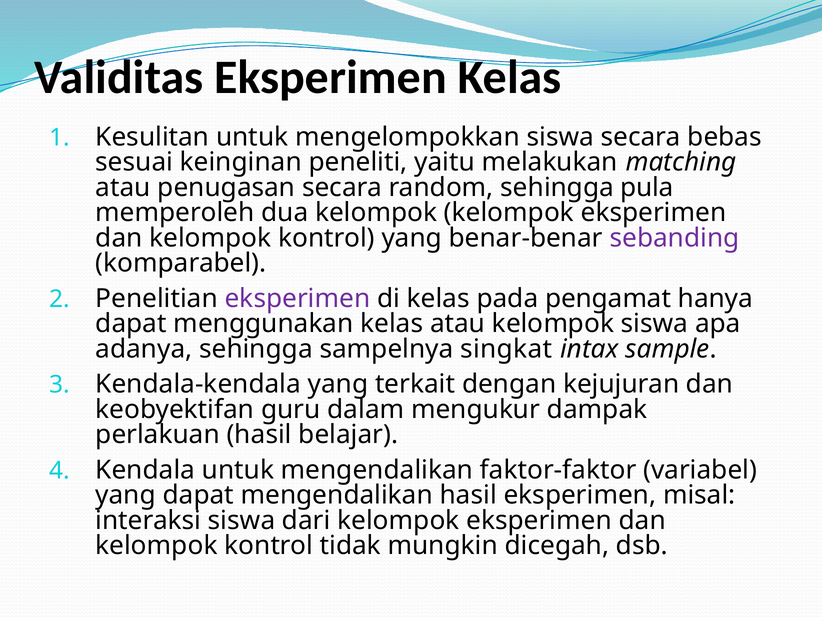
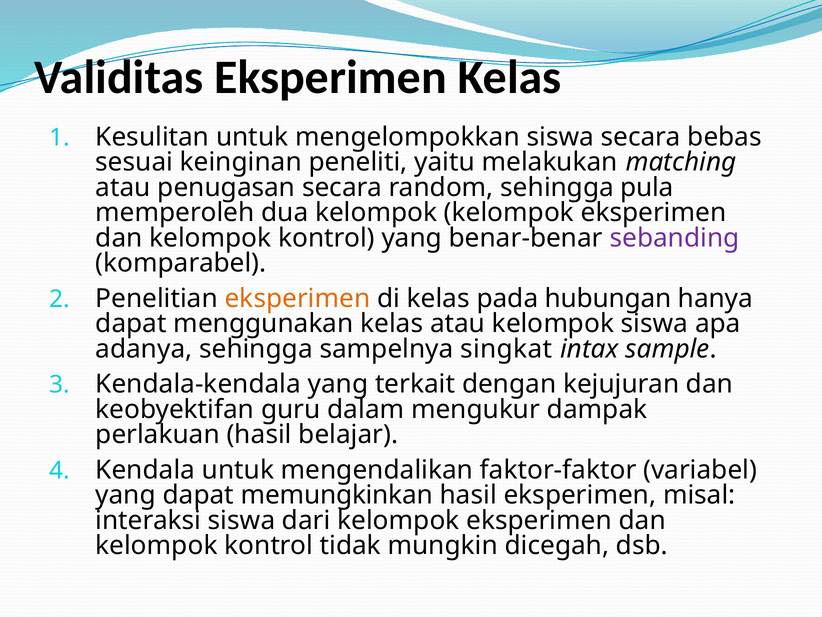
eksperimen at (297, 298) colour: purple -> orange
pengamat: pengamat -> hubungan
dapat mengendalikan: mengendalikan -> memungkinkan
